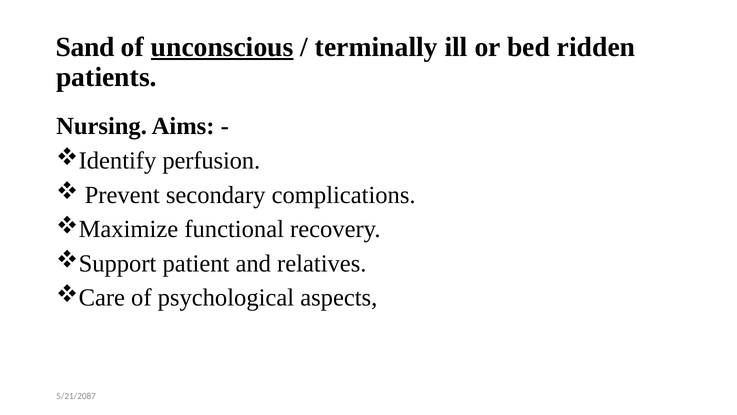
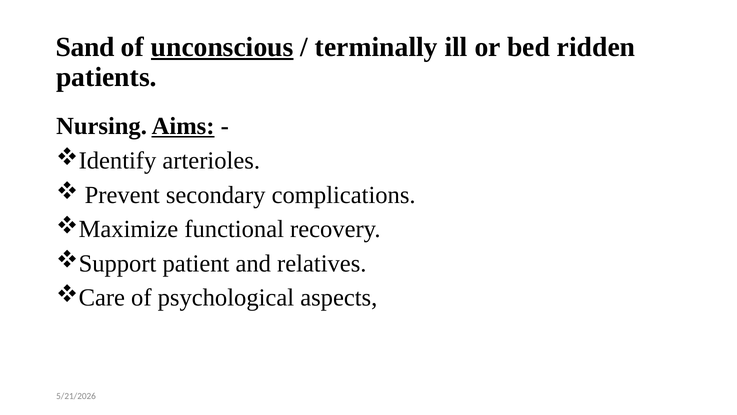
Aims underline: none -> present
perfusion: perfusion -> arterioles
5/21/2087: 5/21/2087 -> 5/21/2026
